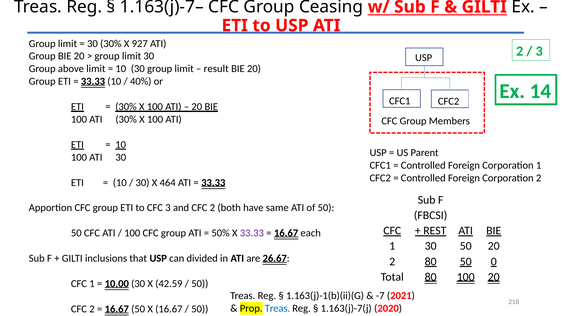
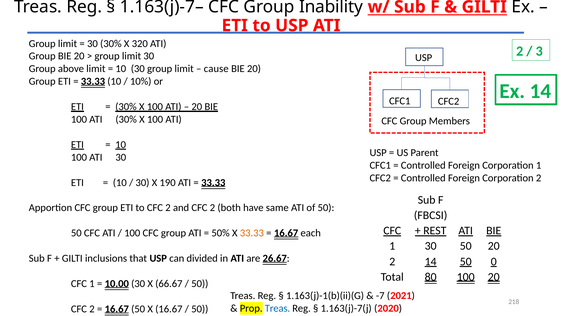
Ceasing: Ceasing -> Inability
927: 927 -> 320
result: result -> cause
40%: 40% -> 10%
464: 464 -> 190
to CFC 3: 3 -> 2
33.33 at (252, 233) colour: purple -> orange
2 80: 80 -> 14
42.59: 42.59 -> 66.67
